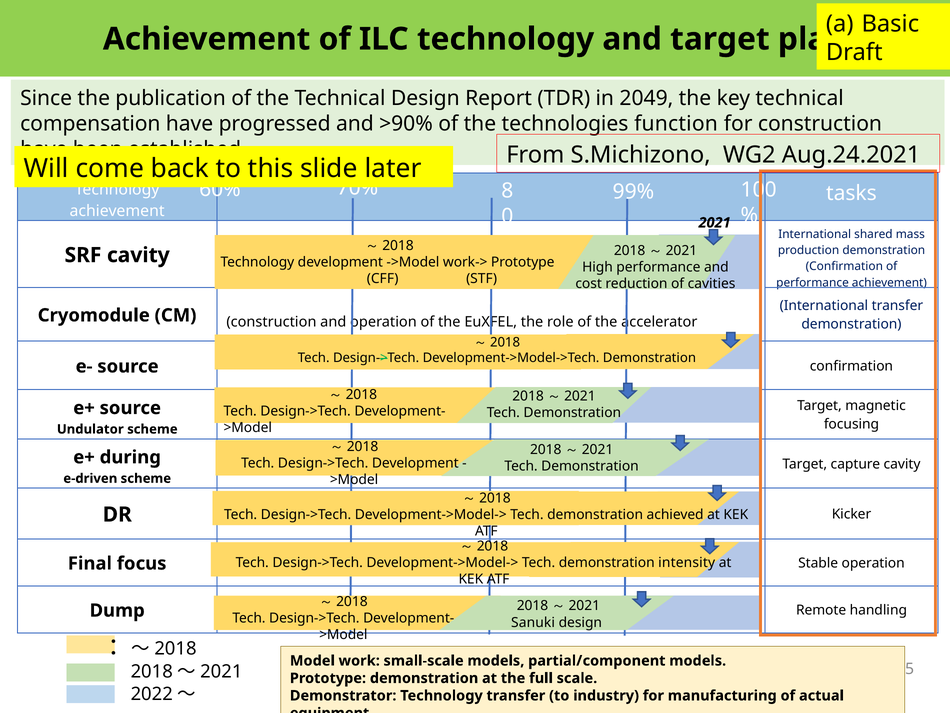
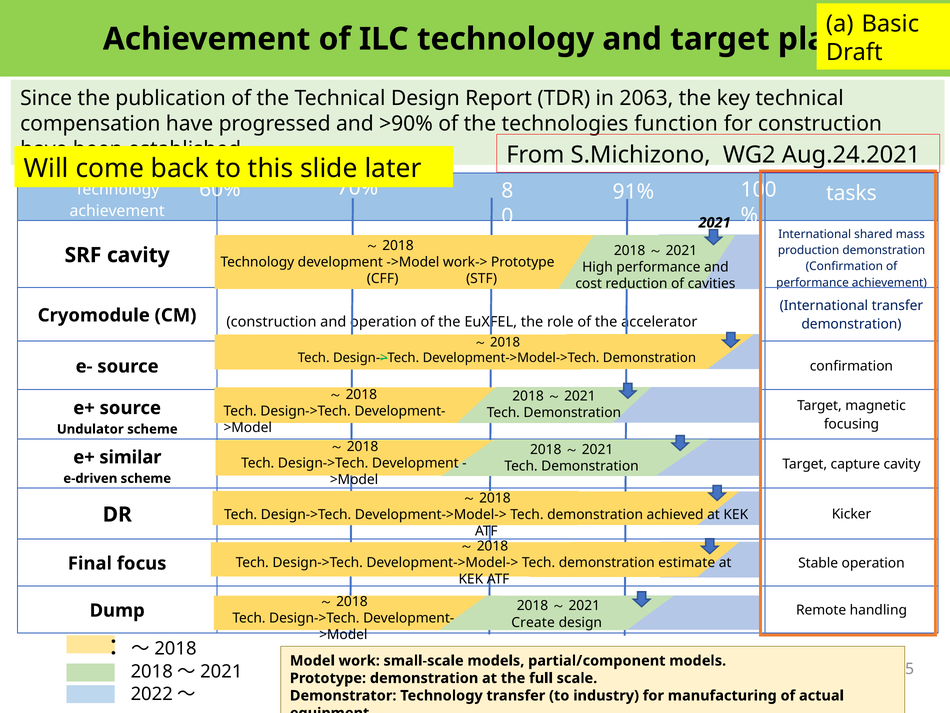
2049: 2049 -> 2063
99%: 99% -> 91%
during: during -> similar
intensity: intensity -> estimate
Sanuki: Sanuki -> Create
